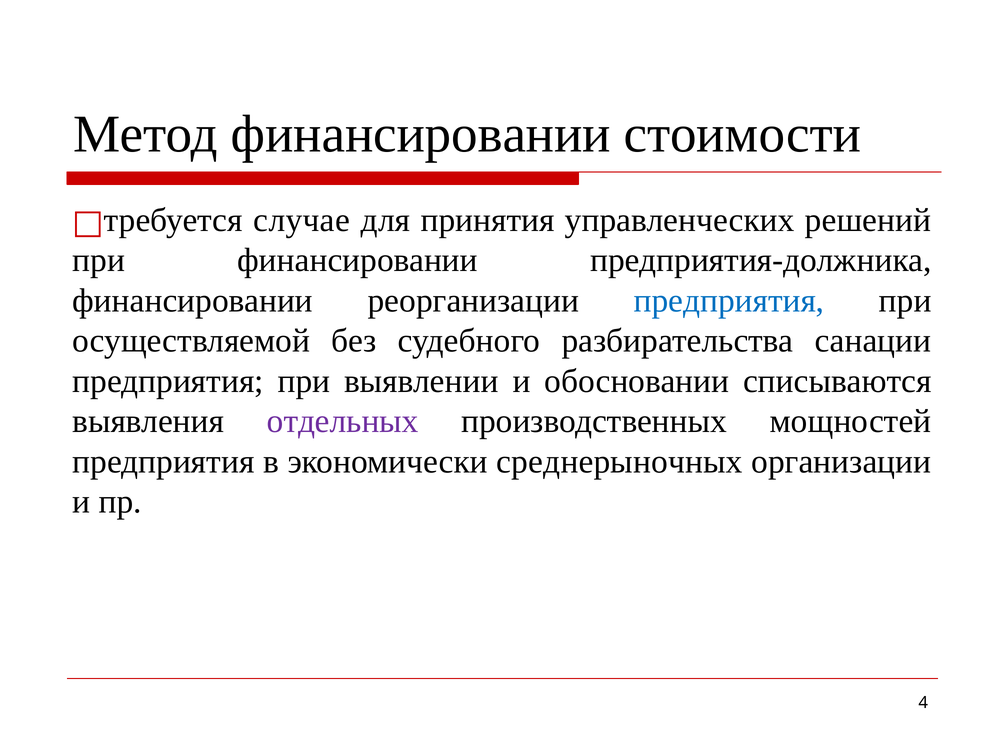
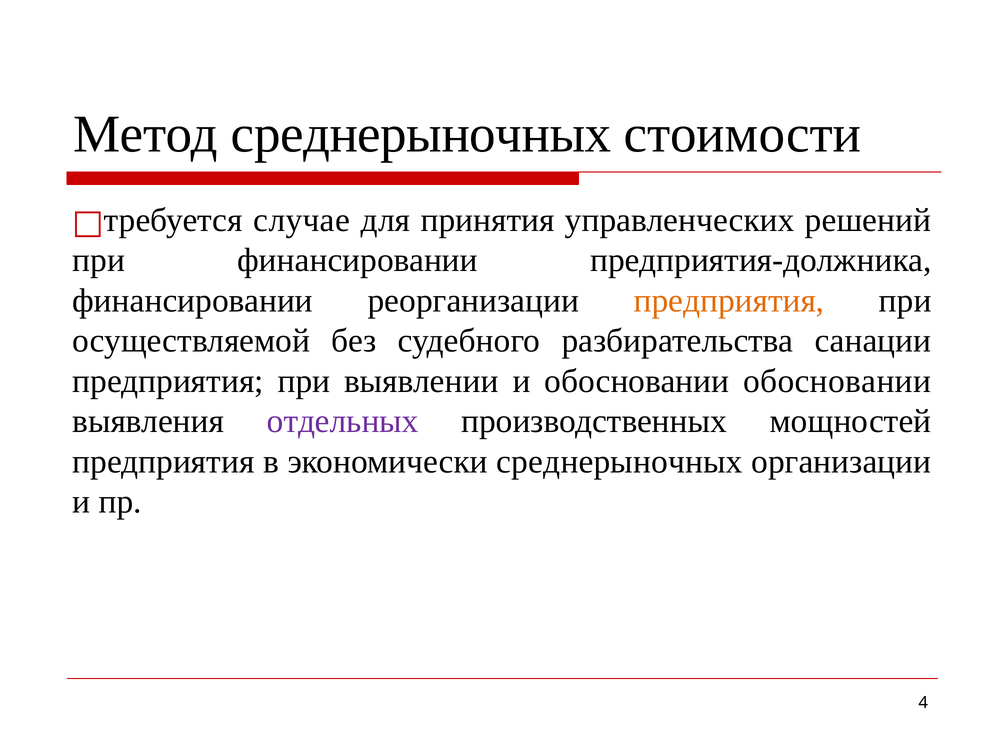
Метод финансировании: финансировании -> среднерыночных
предприятия at (729, 300) colour: blue -> orange
обосновании списываются: списываются -> обосновании
